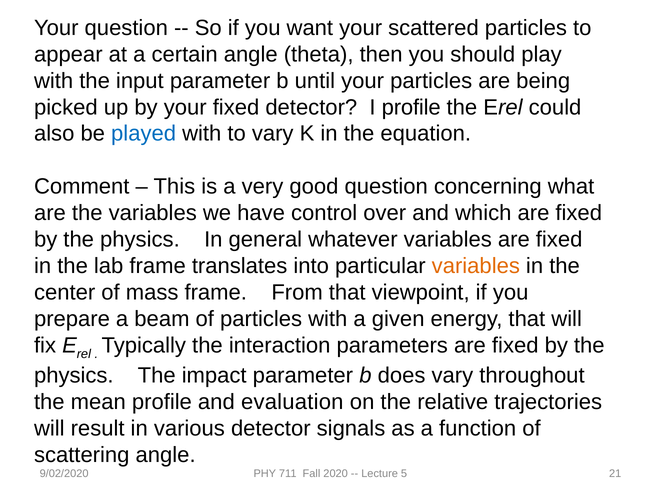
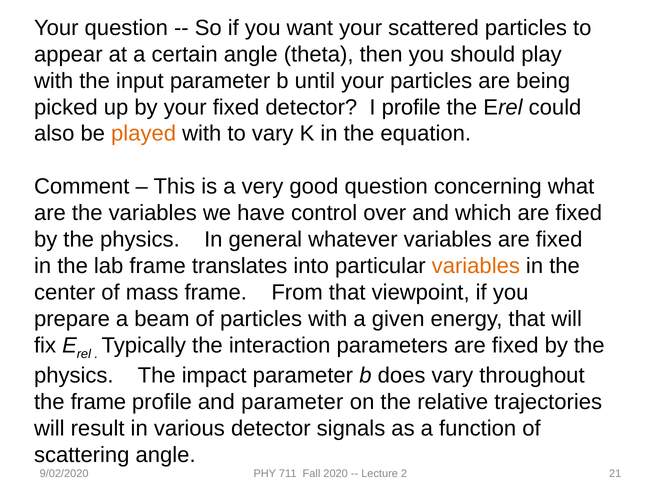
played colour: blue -> orange
the mean: mean -> frame
and evaluation: evaluation -> parameter
5: 5 -> 2
